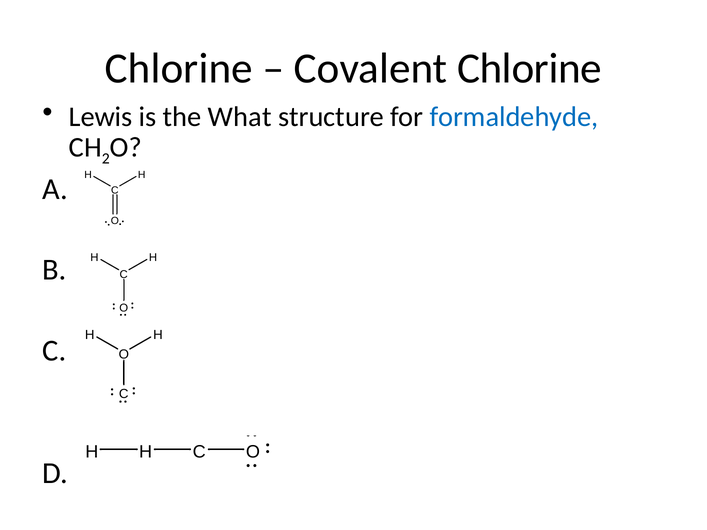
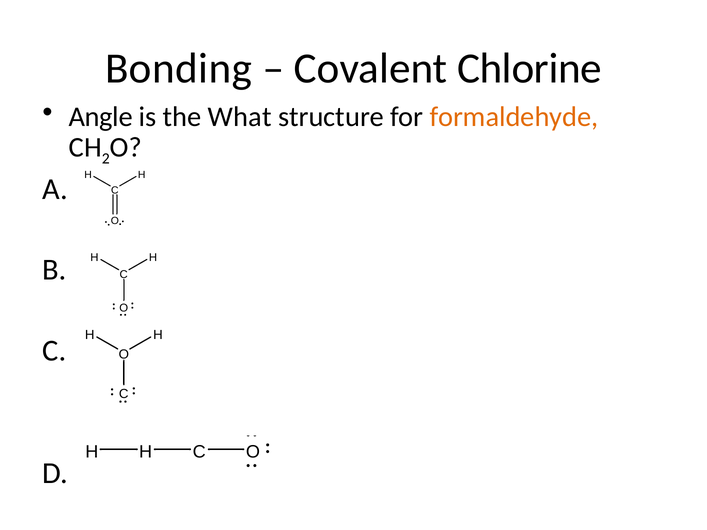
Chlorine at (179, 68): Chlorine -> Bonding
Lewis: Lewis -> Angle
formaldehyde colour: blue -> orange
